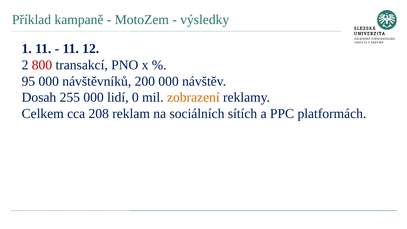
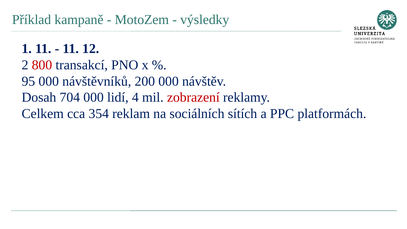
255: 255 -> 704
0: 0 -> 4
zobrazení colour: orange -> red
208: 208 -> 354
